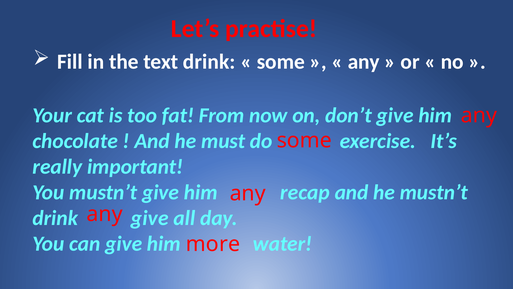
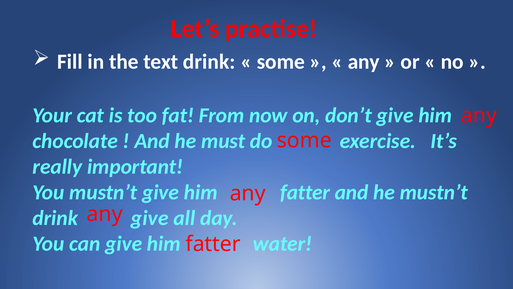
him recap: recap -> fatter
more at (213, 244): more -> fatter
